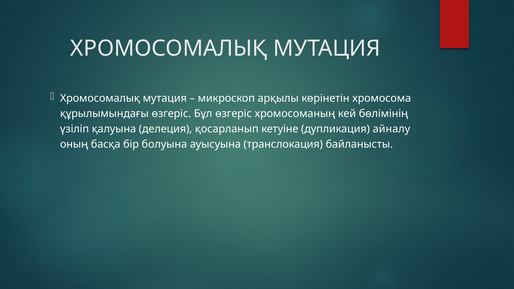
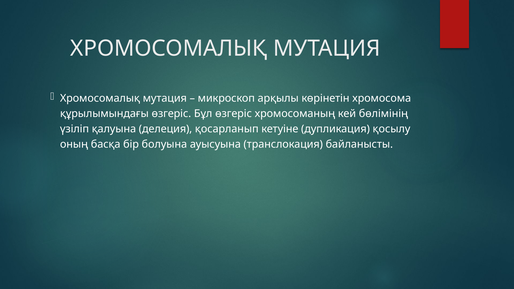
айналу: айналу -> қосылу
